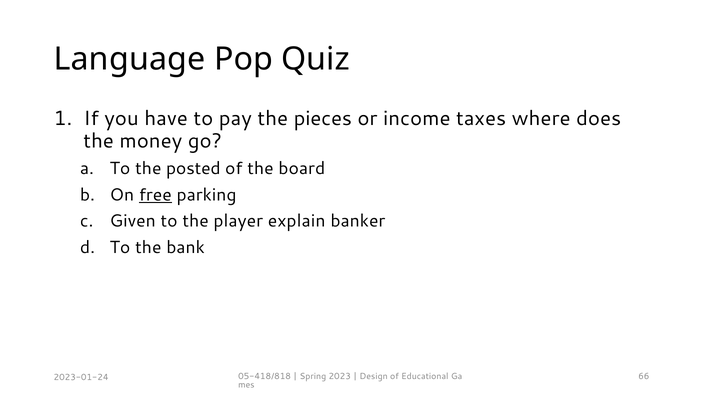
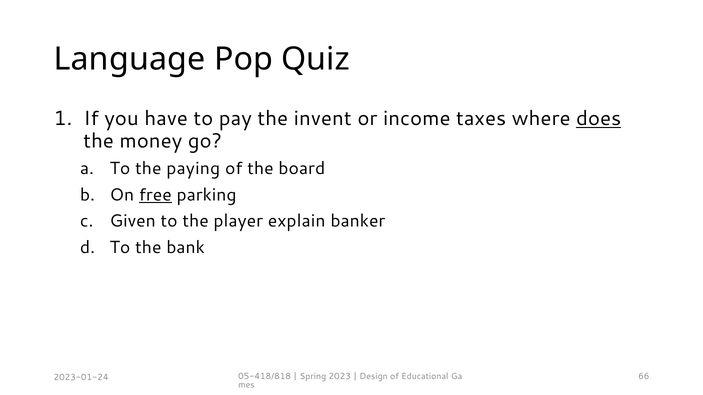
pieces: pieces -> invent
does underline: none -> present
posted: posted -> paying
